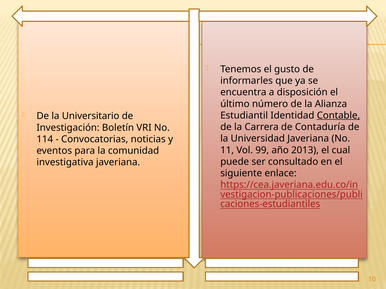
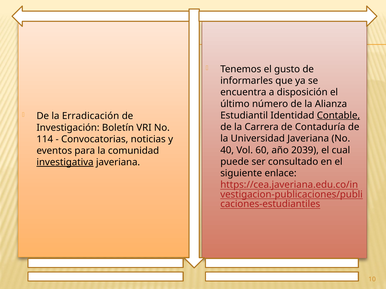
Universitario: Universitario -> Erradicación
11: 11 -> 40
99: 99 -> 60
2013: 2013 -> 2039
investigativa underline: none -> present
